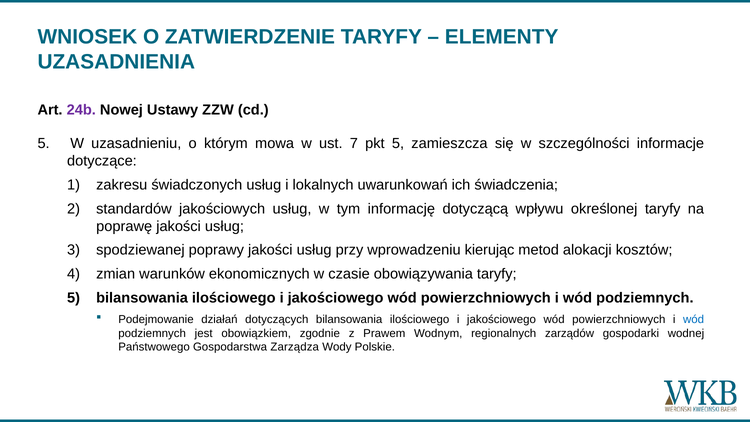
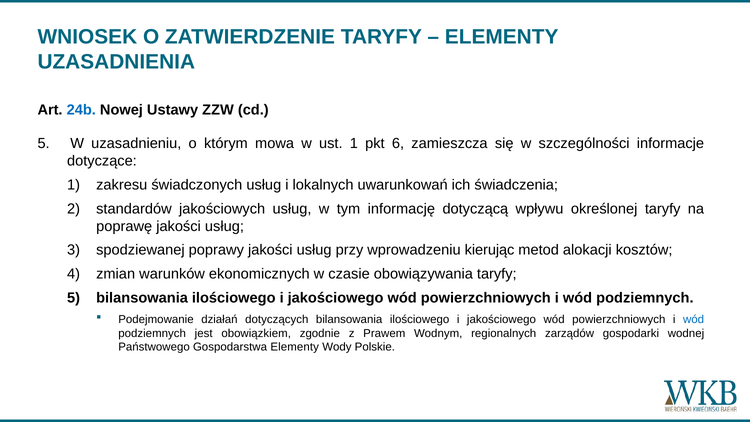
24b colour: purple -> blue
ust 7: 7 -> 1
pkt 5: 5 -> 6
Gospodarstwa Zarządza: Zarządza -> Elementy
